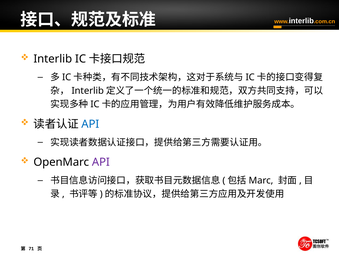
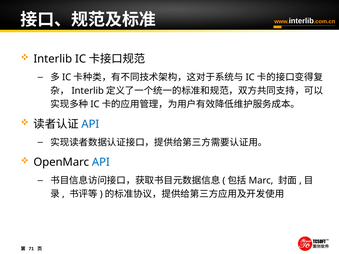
API at (101, 162) colour: purple -> blue
